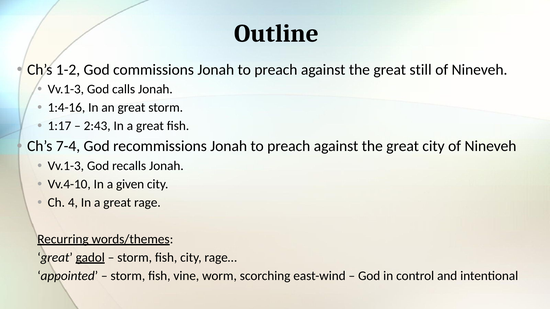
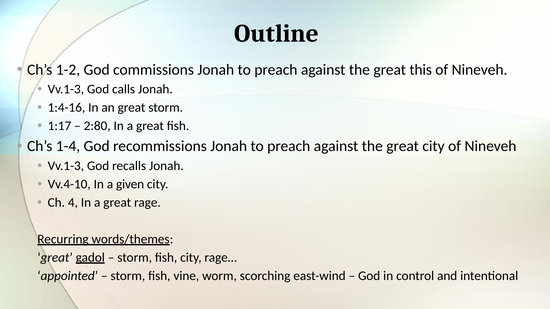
still: still -> this
2:43: 2:43 -> 2:80
7-4: 7-4 -> 1-4
